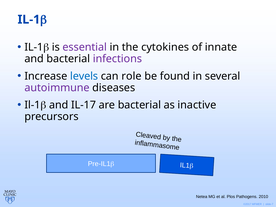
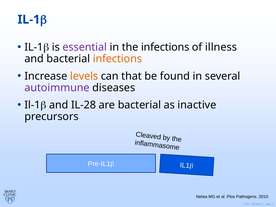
the cytokines: cytokines -> infections
innate: innate -> illness
infections at (117, 59) colour: purple -> orange
levels colour: blue -> orange
role: role -> that
IL-17: IL-17 -> IL-28
